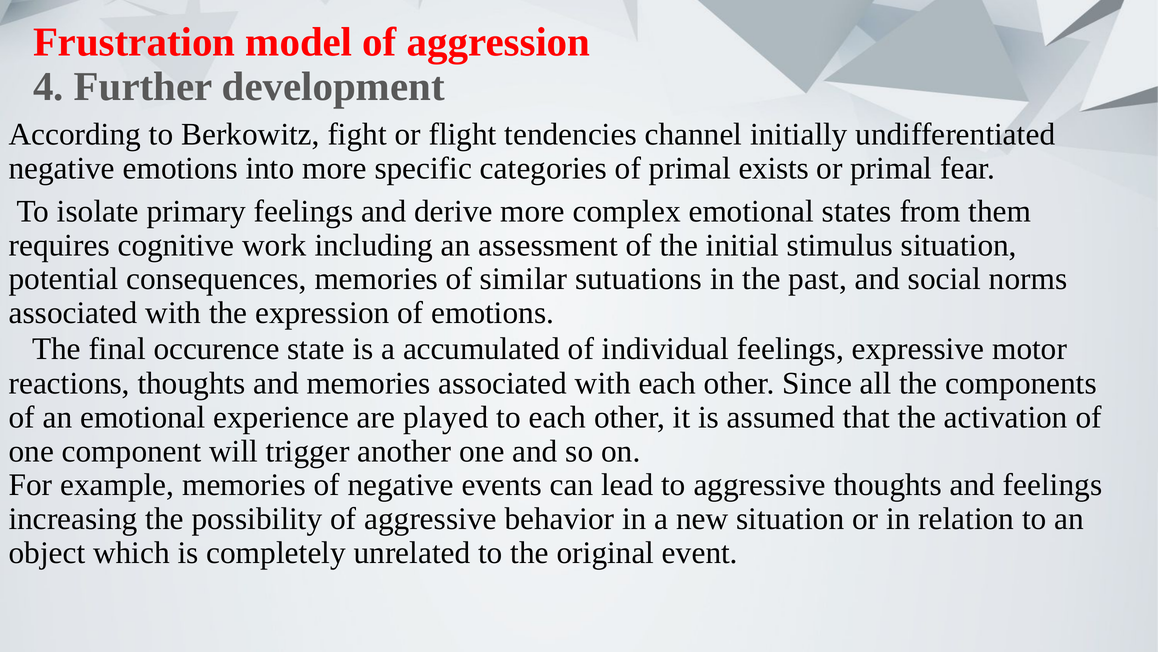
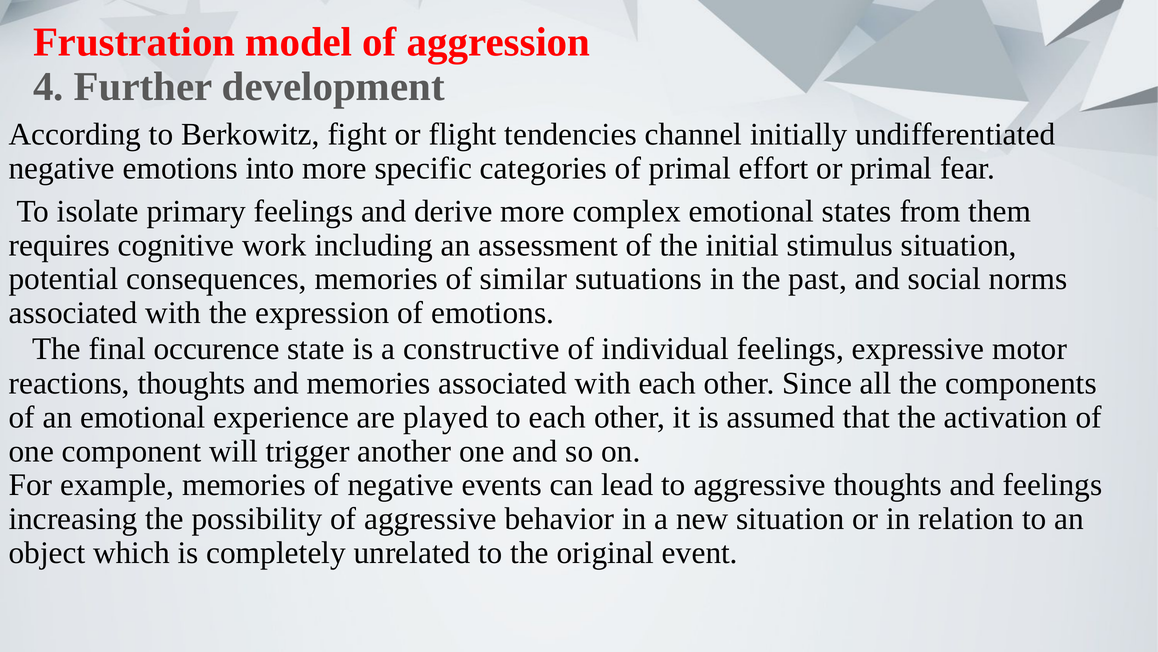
exists: exists -> effort
accumulated: accumulated -> constructive
